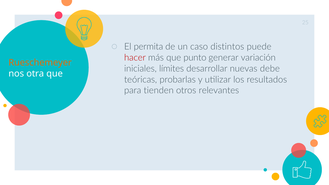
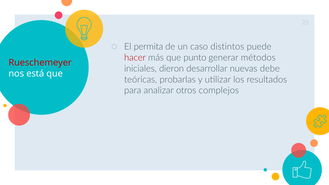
variación: variación -> métodos
Rueschemeyer colour: orange -> red
límites: límites -> dieron
otra: otra -> está
tienden: tienden -> analizar
relevantes: relevantes -> complejos
